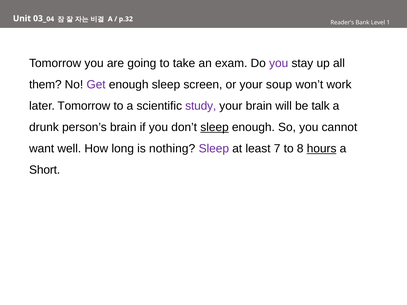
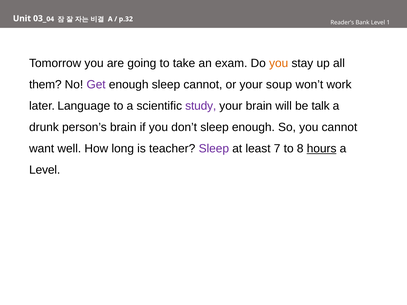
you at (279, 63) colour: purple -> orange
sleep screen: screen -> cannot
later Tomorrow: Tomorrow -> Language
sleep at (215, 127) underline: present -> none
nothing: nothing -> teacher
Short at (45, 170): Short -> Level
